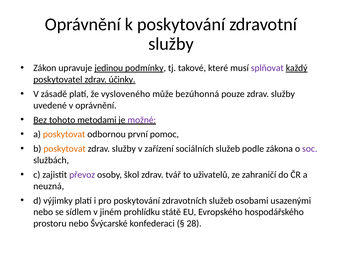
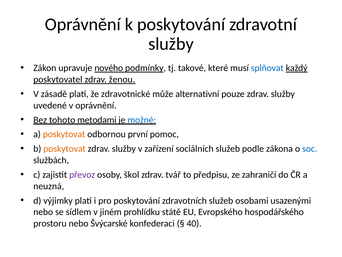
jedinou: jedinou -> nového
splňovat colour: purple -> blue
účinky: účinky -> ženou
vysloveného: vysloveného -> zdravotnické
bezúhonná: bezúhonná -> alternativní
možné colour: purple -> blue
soc colour: purple -> blue
uživatelů: uživatelů -> předpisu
28: 28 -> 40
